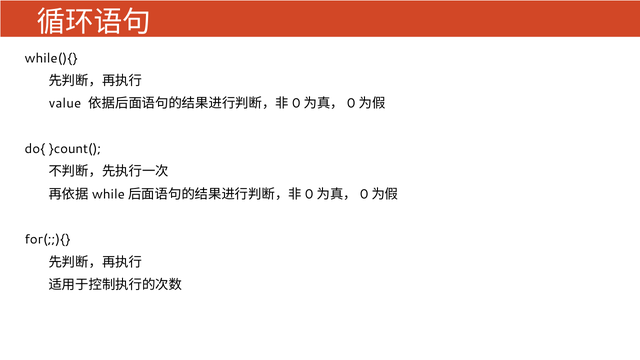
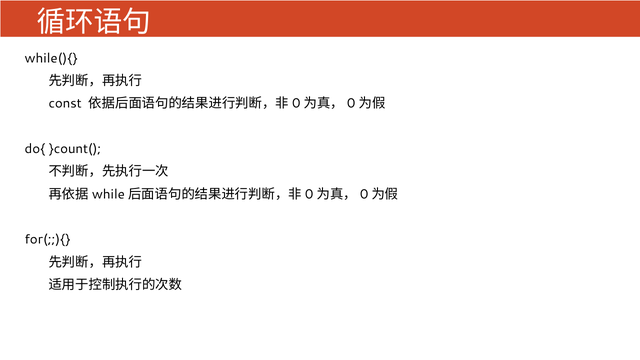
value: value -> const
